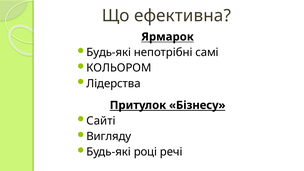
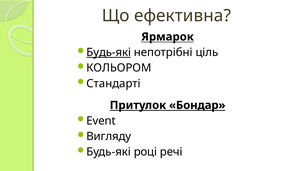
Будь-які at (109, 52) underline: none -> present
самі: самі -> ціль
Лідерства: Лідерства -> Стандарті
Бізнесу: Бізнесу -> Бондар
Сайті: Сайті -> Event
